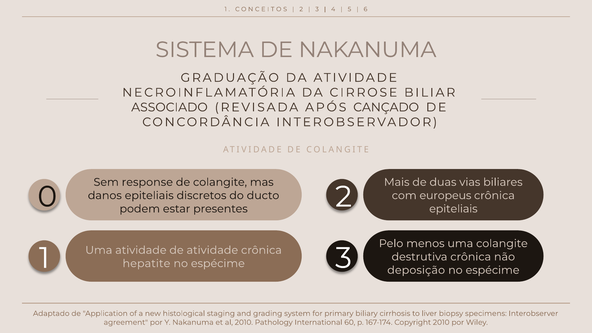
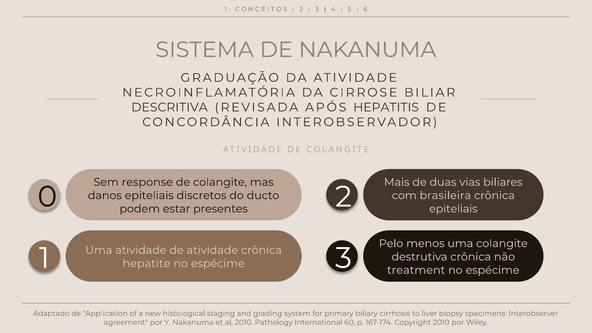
ASSOCIADO: ASSOCIADO -> DESCRITIVA
CANÇADO: CANÇADO -> HEPATITIS
europeus: europeus -> brasileira
deposição: deposição -> treatment
